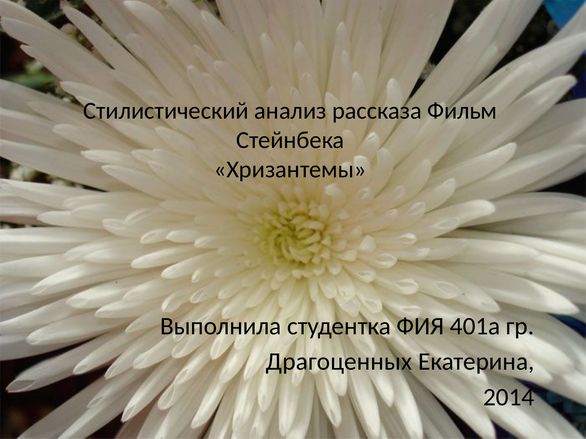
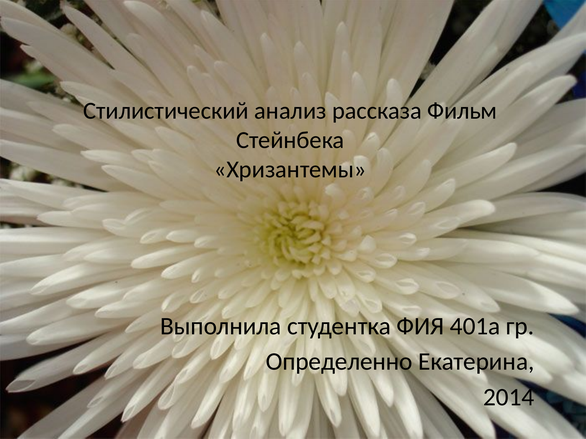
Драгоценных: Драгоценных -> Определенно
